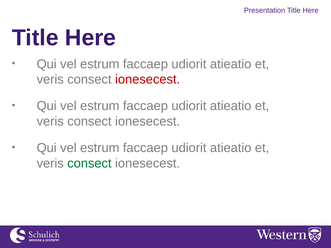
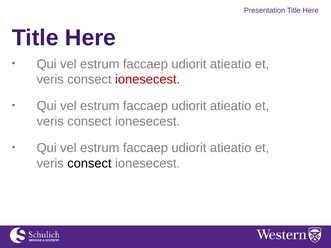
consect at (89, 163) colour: green -> black
